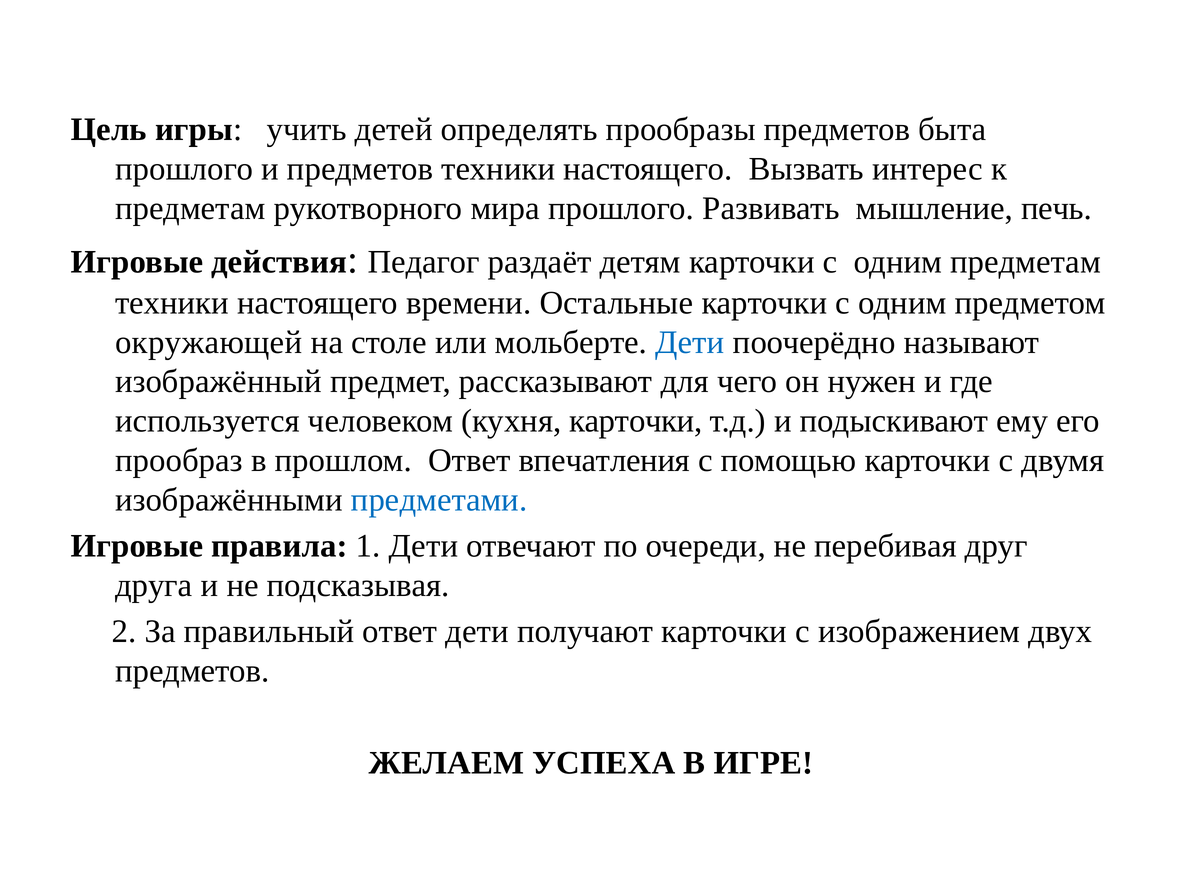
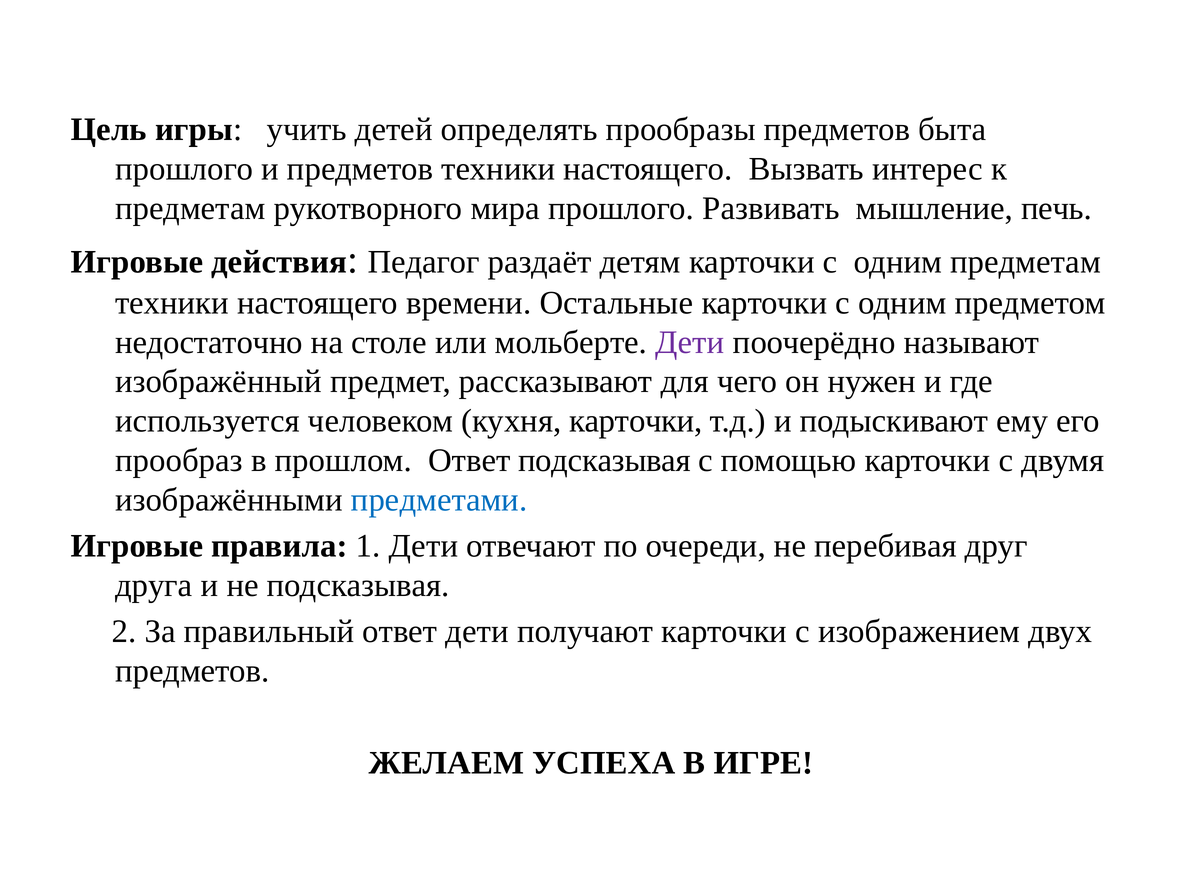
окружающей: окружающей -> недостаточно
Дети at (690, 342) colour: blue -> purple
Ответ впечатления: впечатления -> подсказывая
